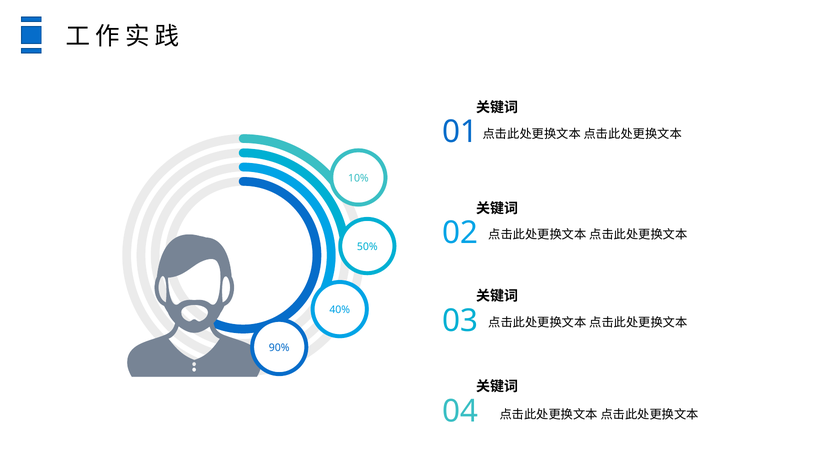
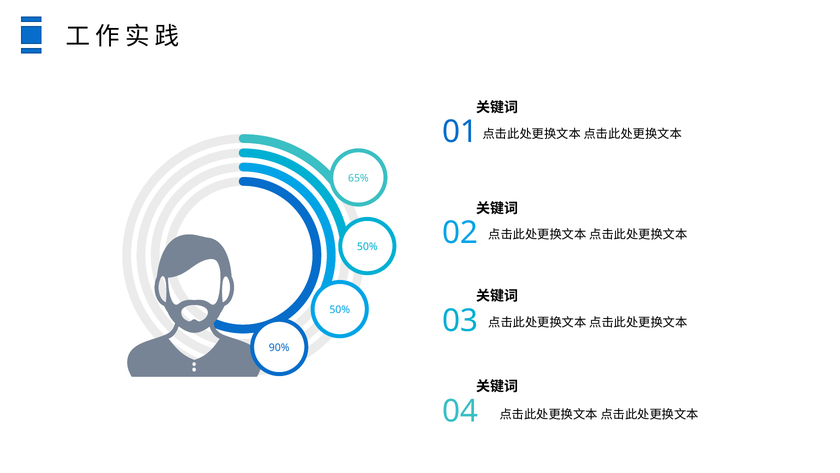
10%: 10% -> 65%
40% at (340, 310): 40% -> 50%
